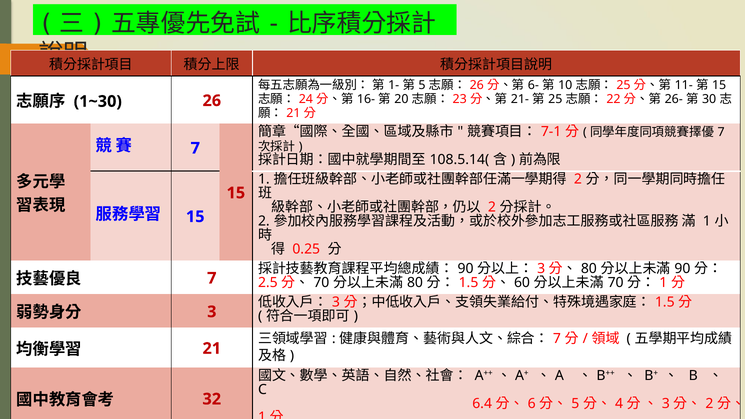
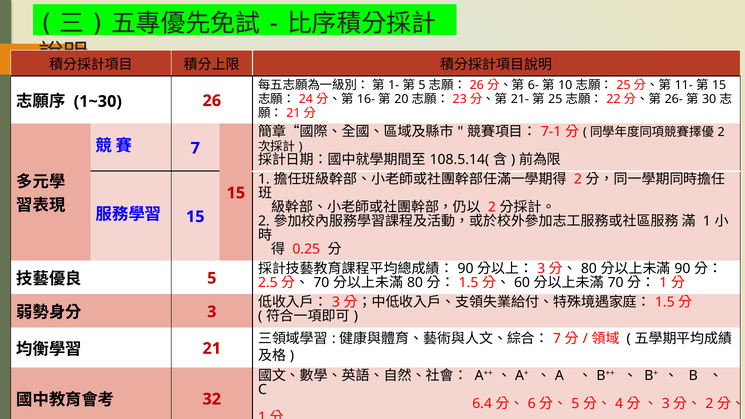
7 at (721, 132): 7 -> 2
7 at (212, 278): 7 -> 5
